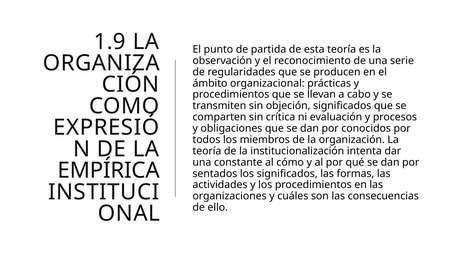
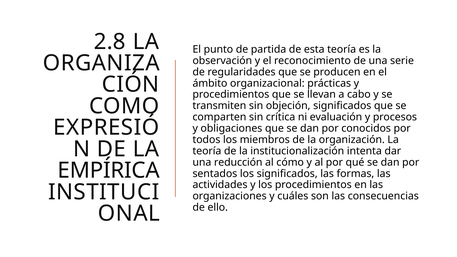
1.9: 1.9 -> 2.8
constante: constante -> reducción
